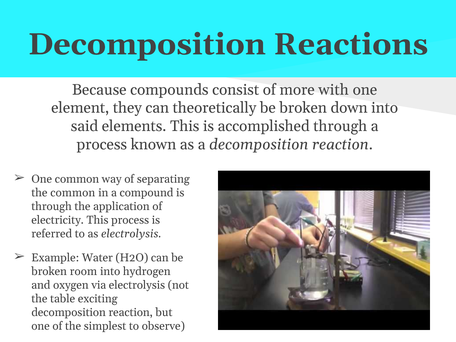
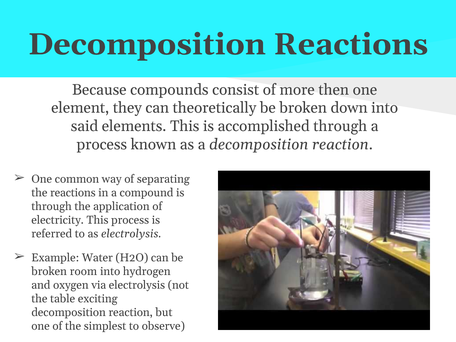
with: with -> then
the common: common -> reactions
